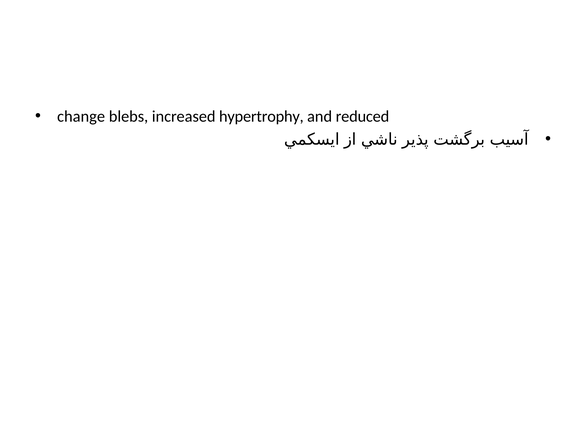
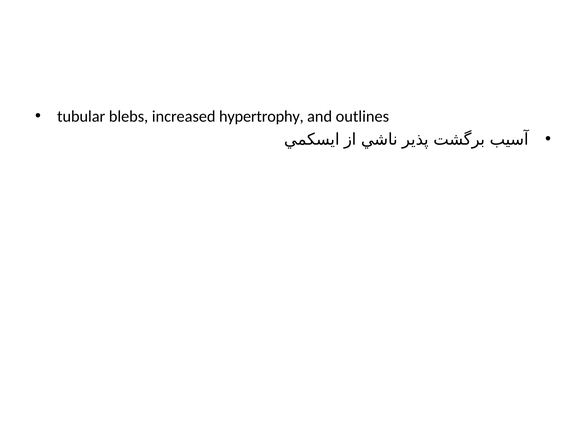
change: change -> tubular
reduced: reduced -> outlines
